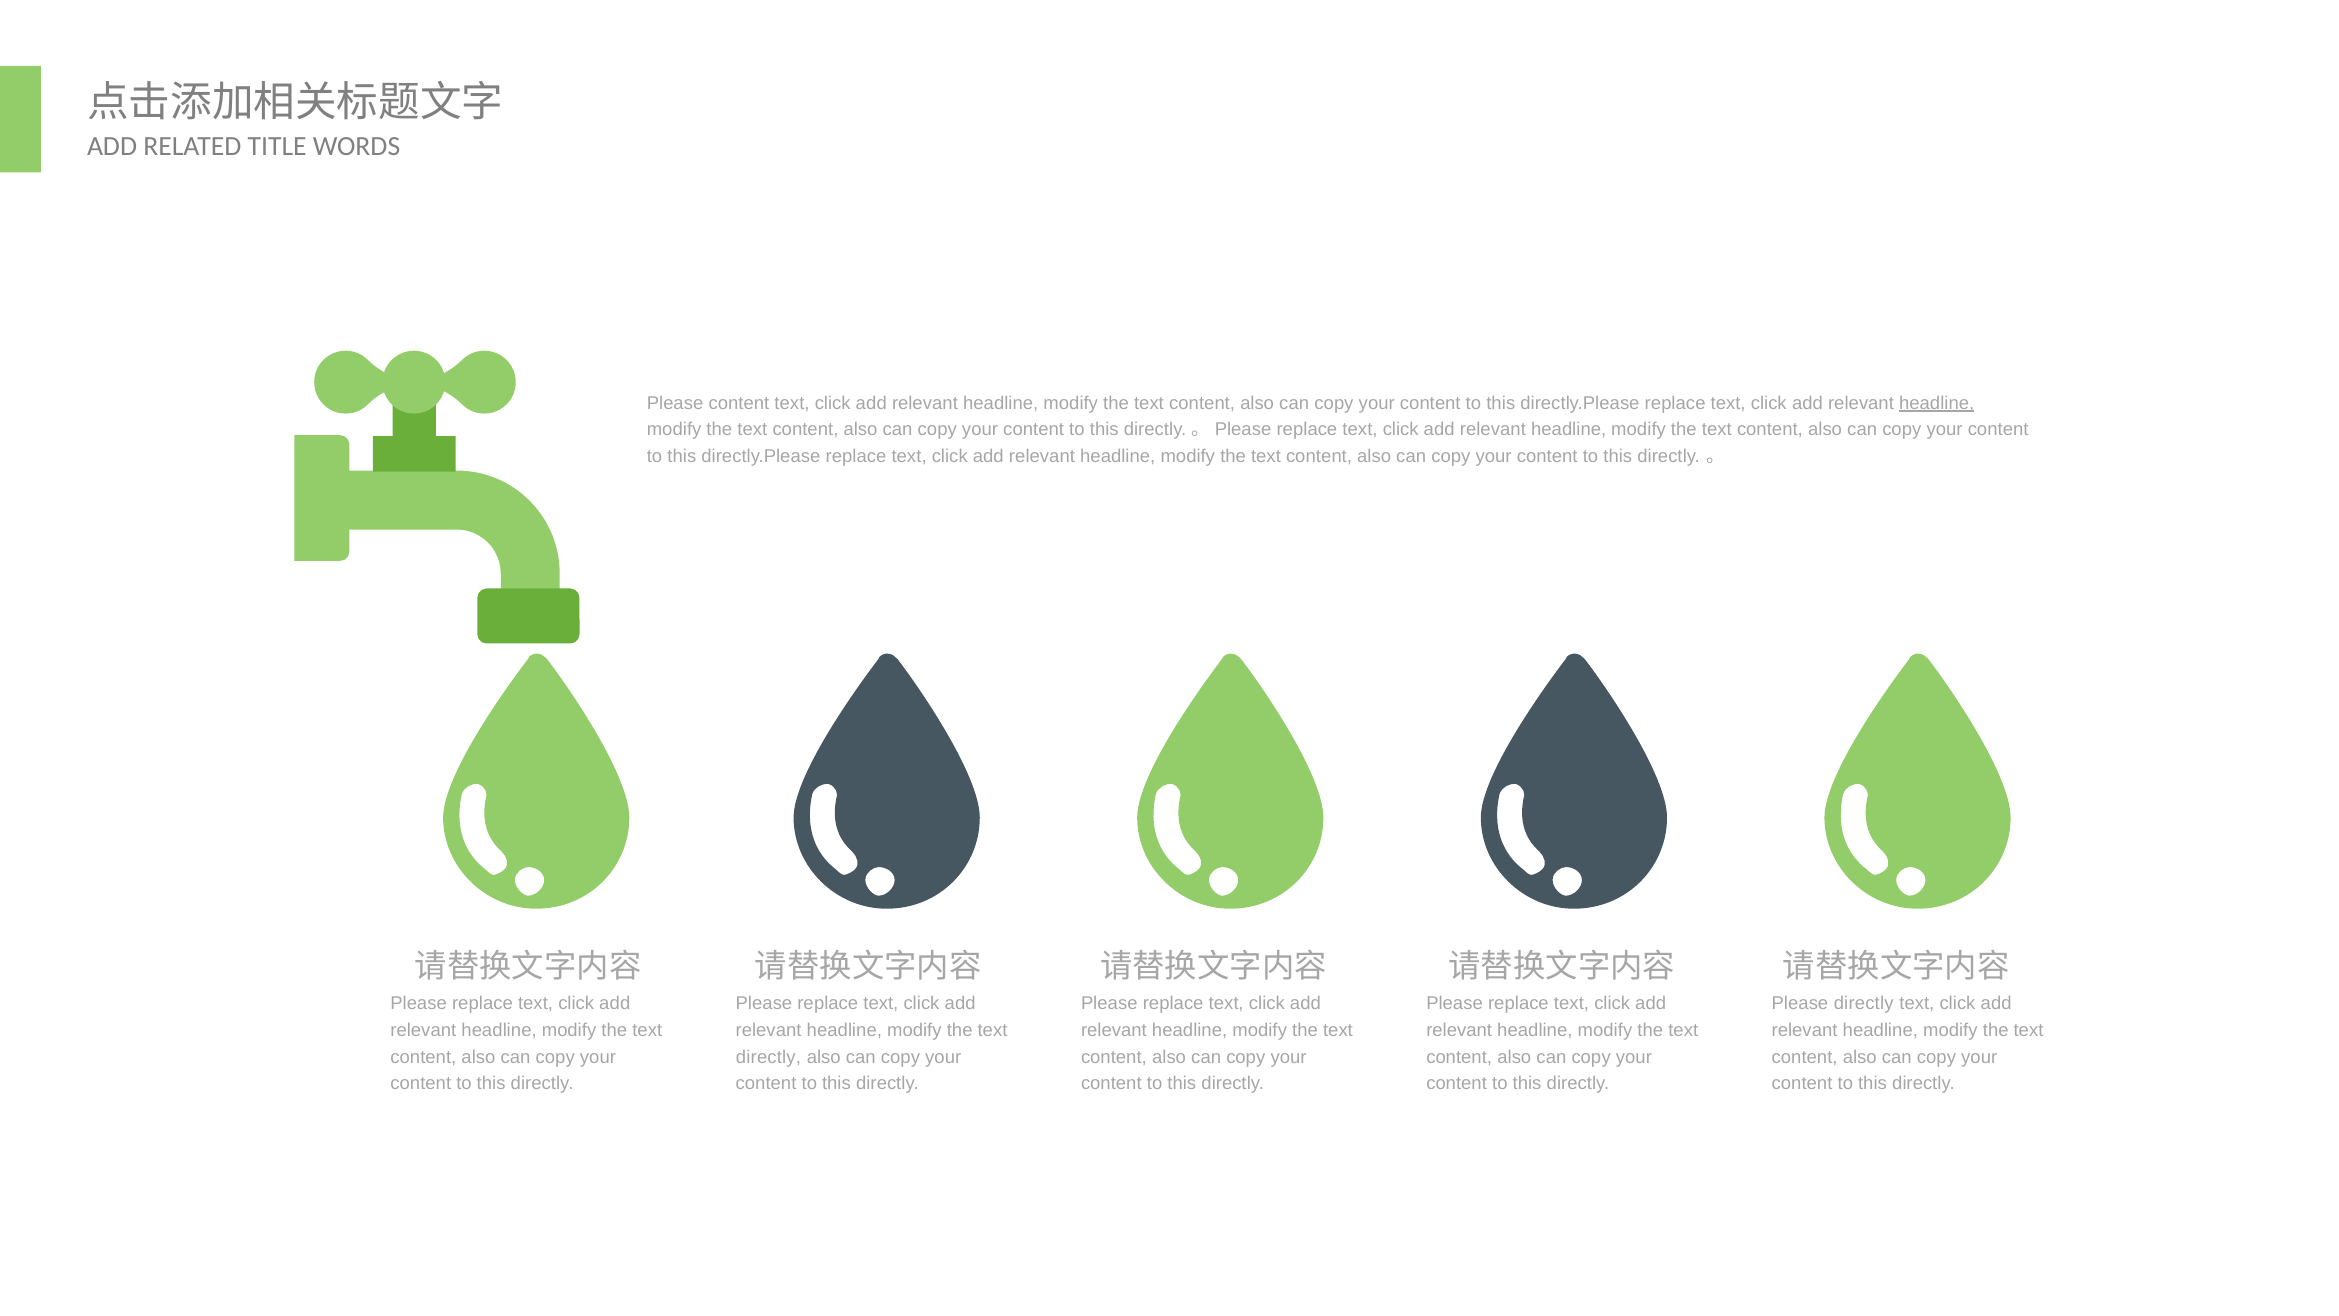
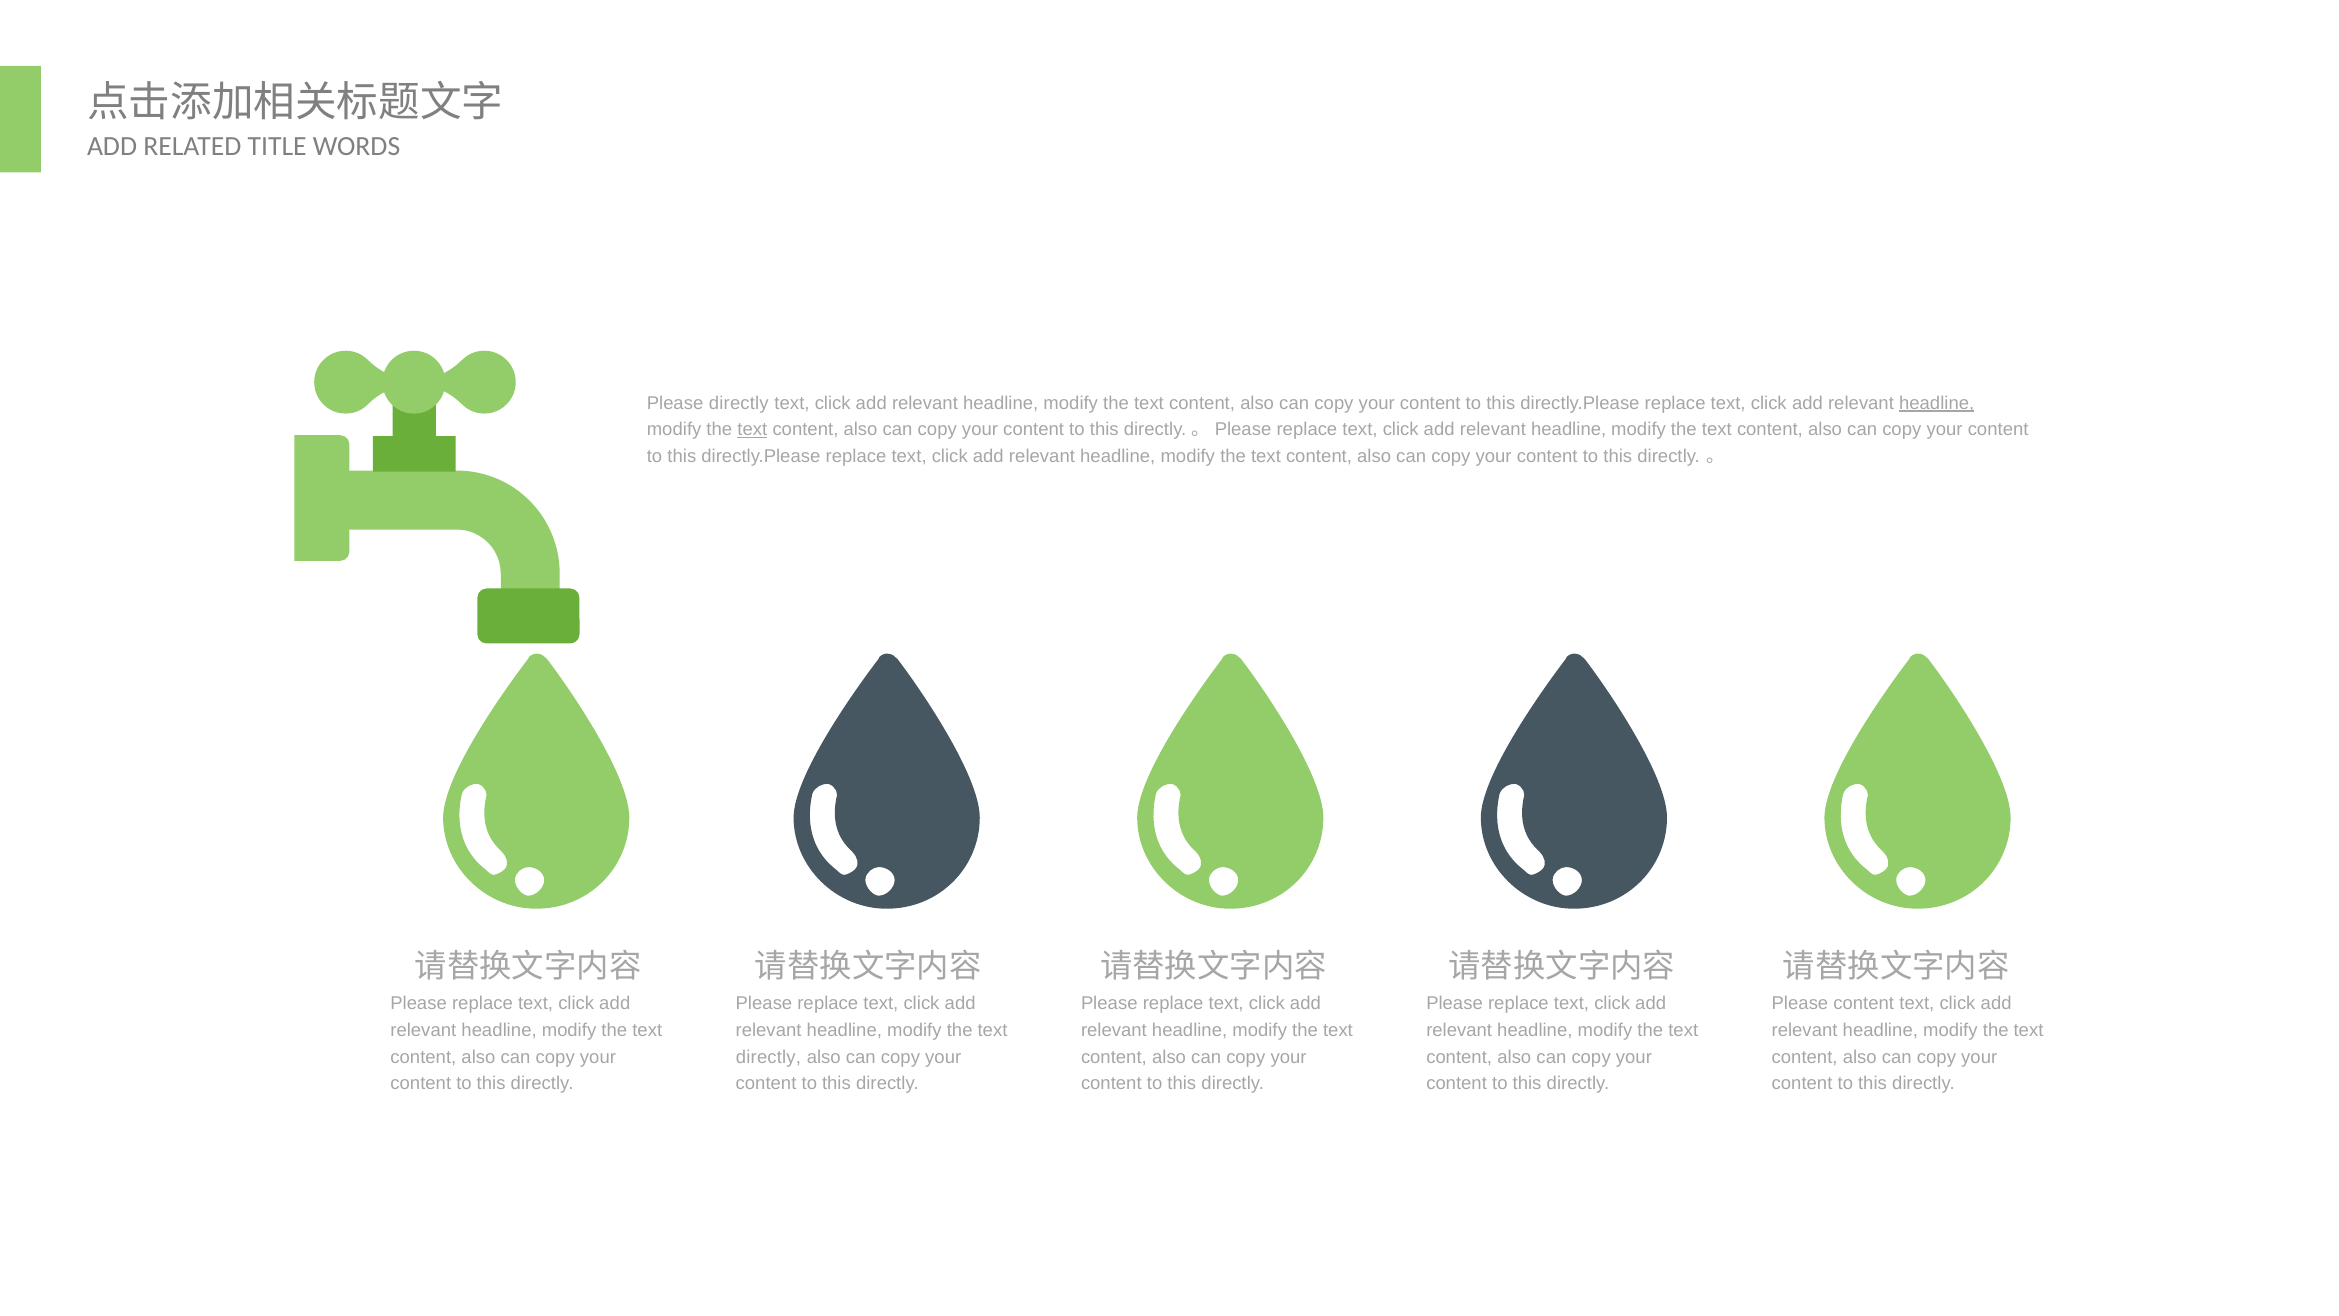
Please content: content -> directly
text at (752, 430) underline: none -> present
Please directly: directly -> content
